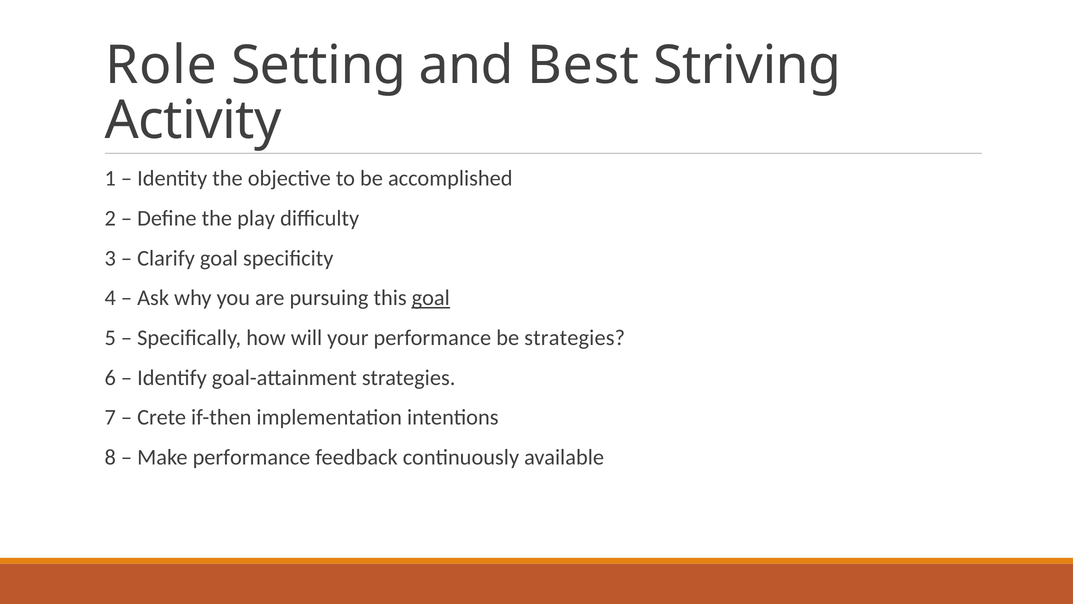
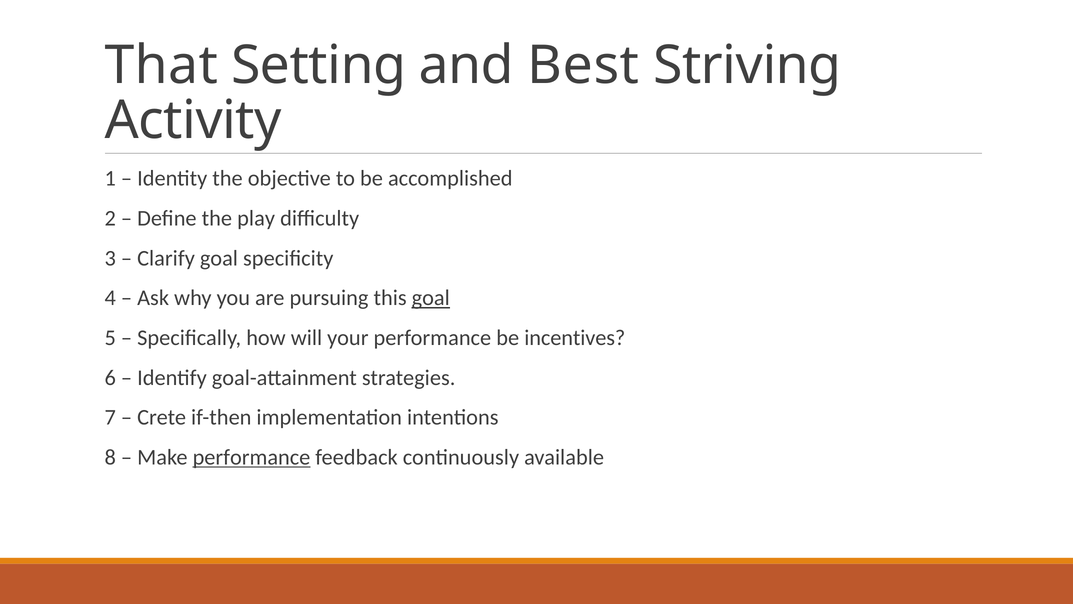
Role: Role -> That
be strategies: strategies -> incentives
performance at (251, 457) underline: none -> present
